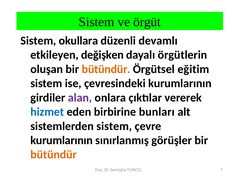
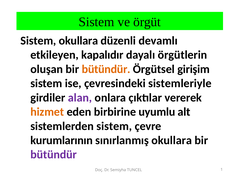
değişken: değişken -> kapalıdır
eğitim: eğitim -> girişim
çevresindeki kurumlarının: kurumlarının -> sistemleriyle
hizmet colour: blue -> orange
bunları: bunları -> uyumlu
sınırlanmış görüşler: görüşler -> okullara
bütündür at (54, 154) colour: orange -> purple
